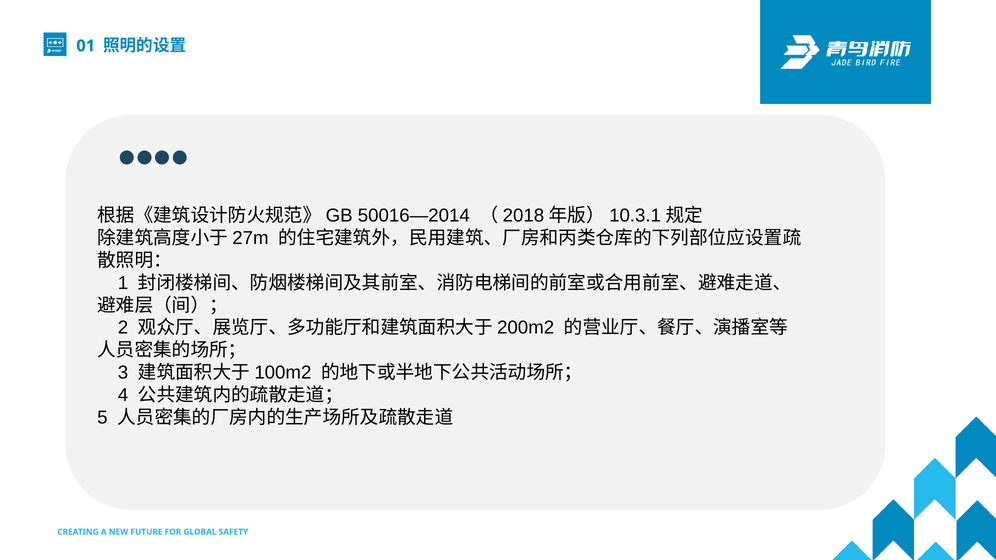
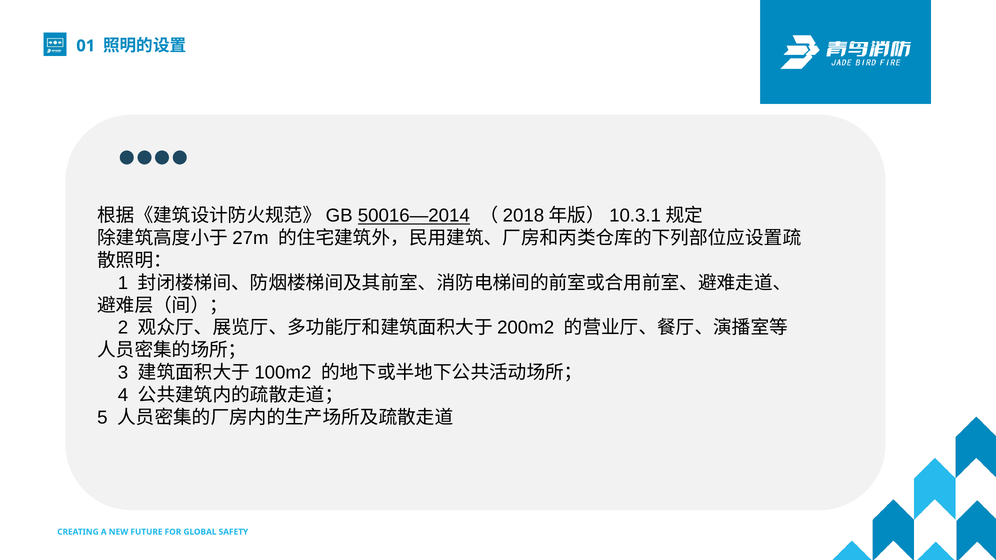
50016—2014 underline: none -> present
